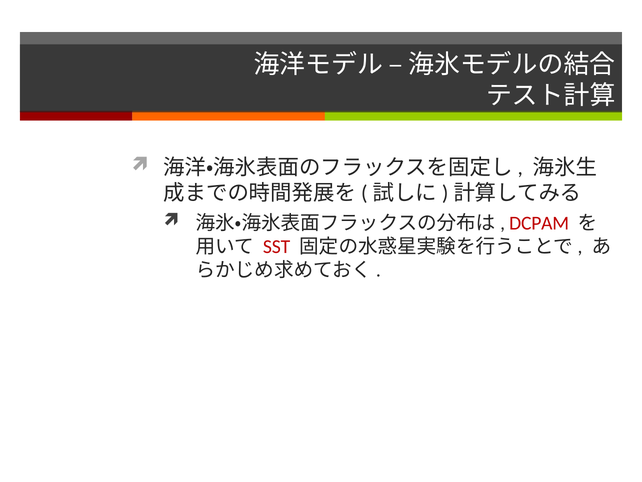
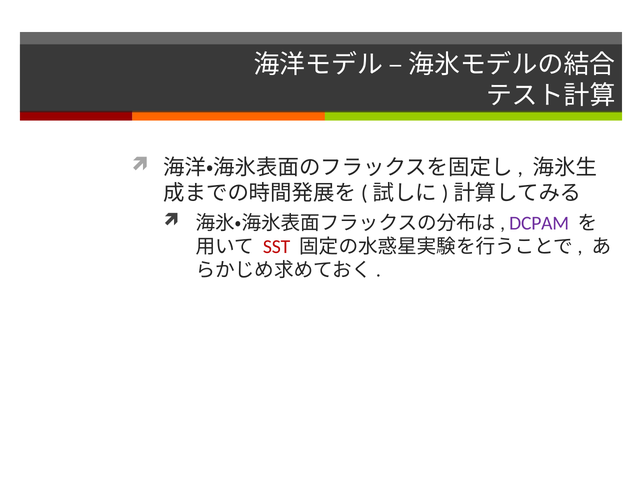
DCPAM colour: red -> purple
